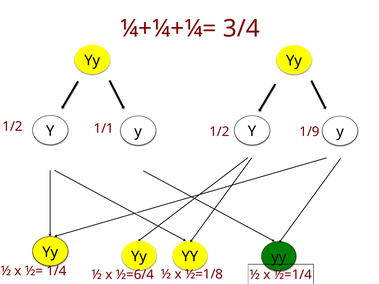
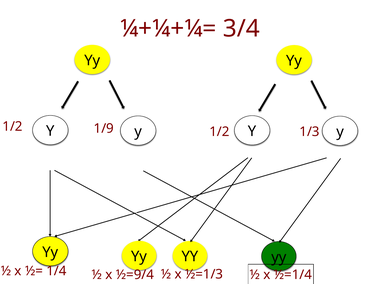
1/1: 1/1 -> 1/9
1/9: 1/9 -> 1/3
½=6/4: ½=6/4 -> ½=9/4
½=1/8: ½=1/8 -> ½=1/3
